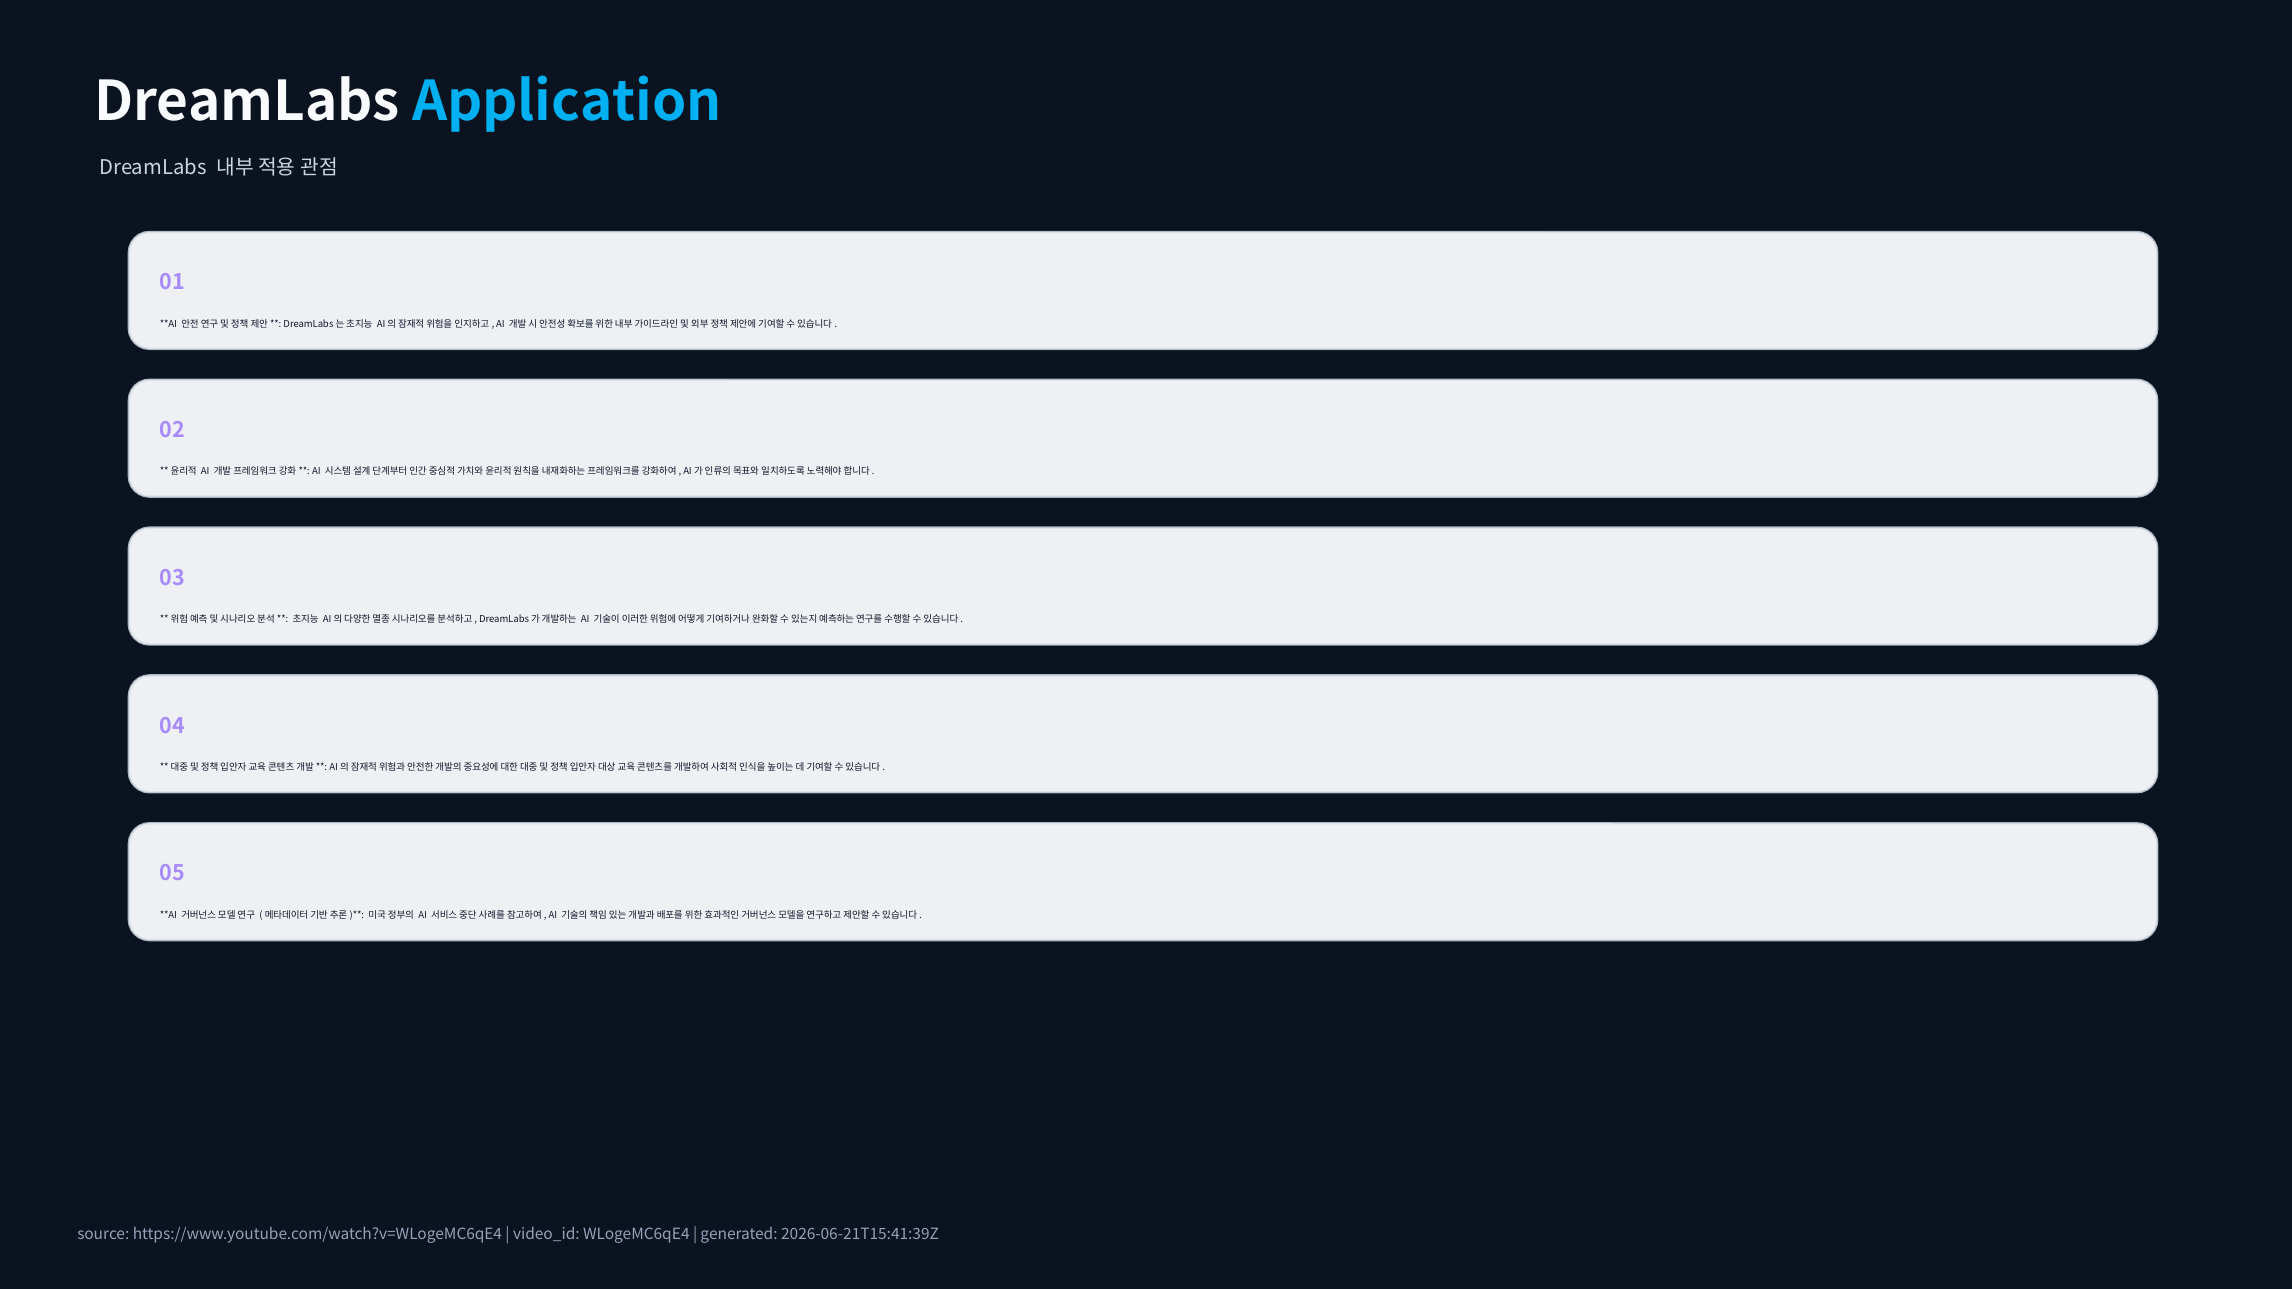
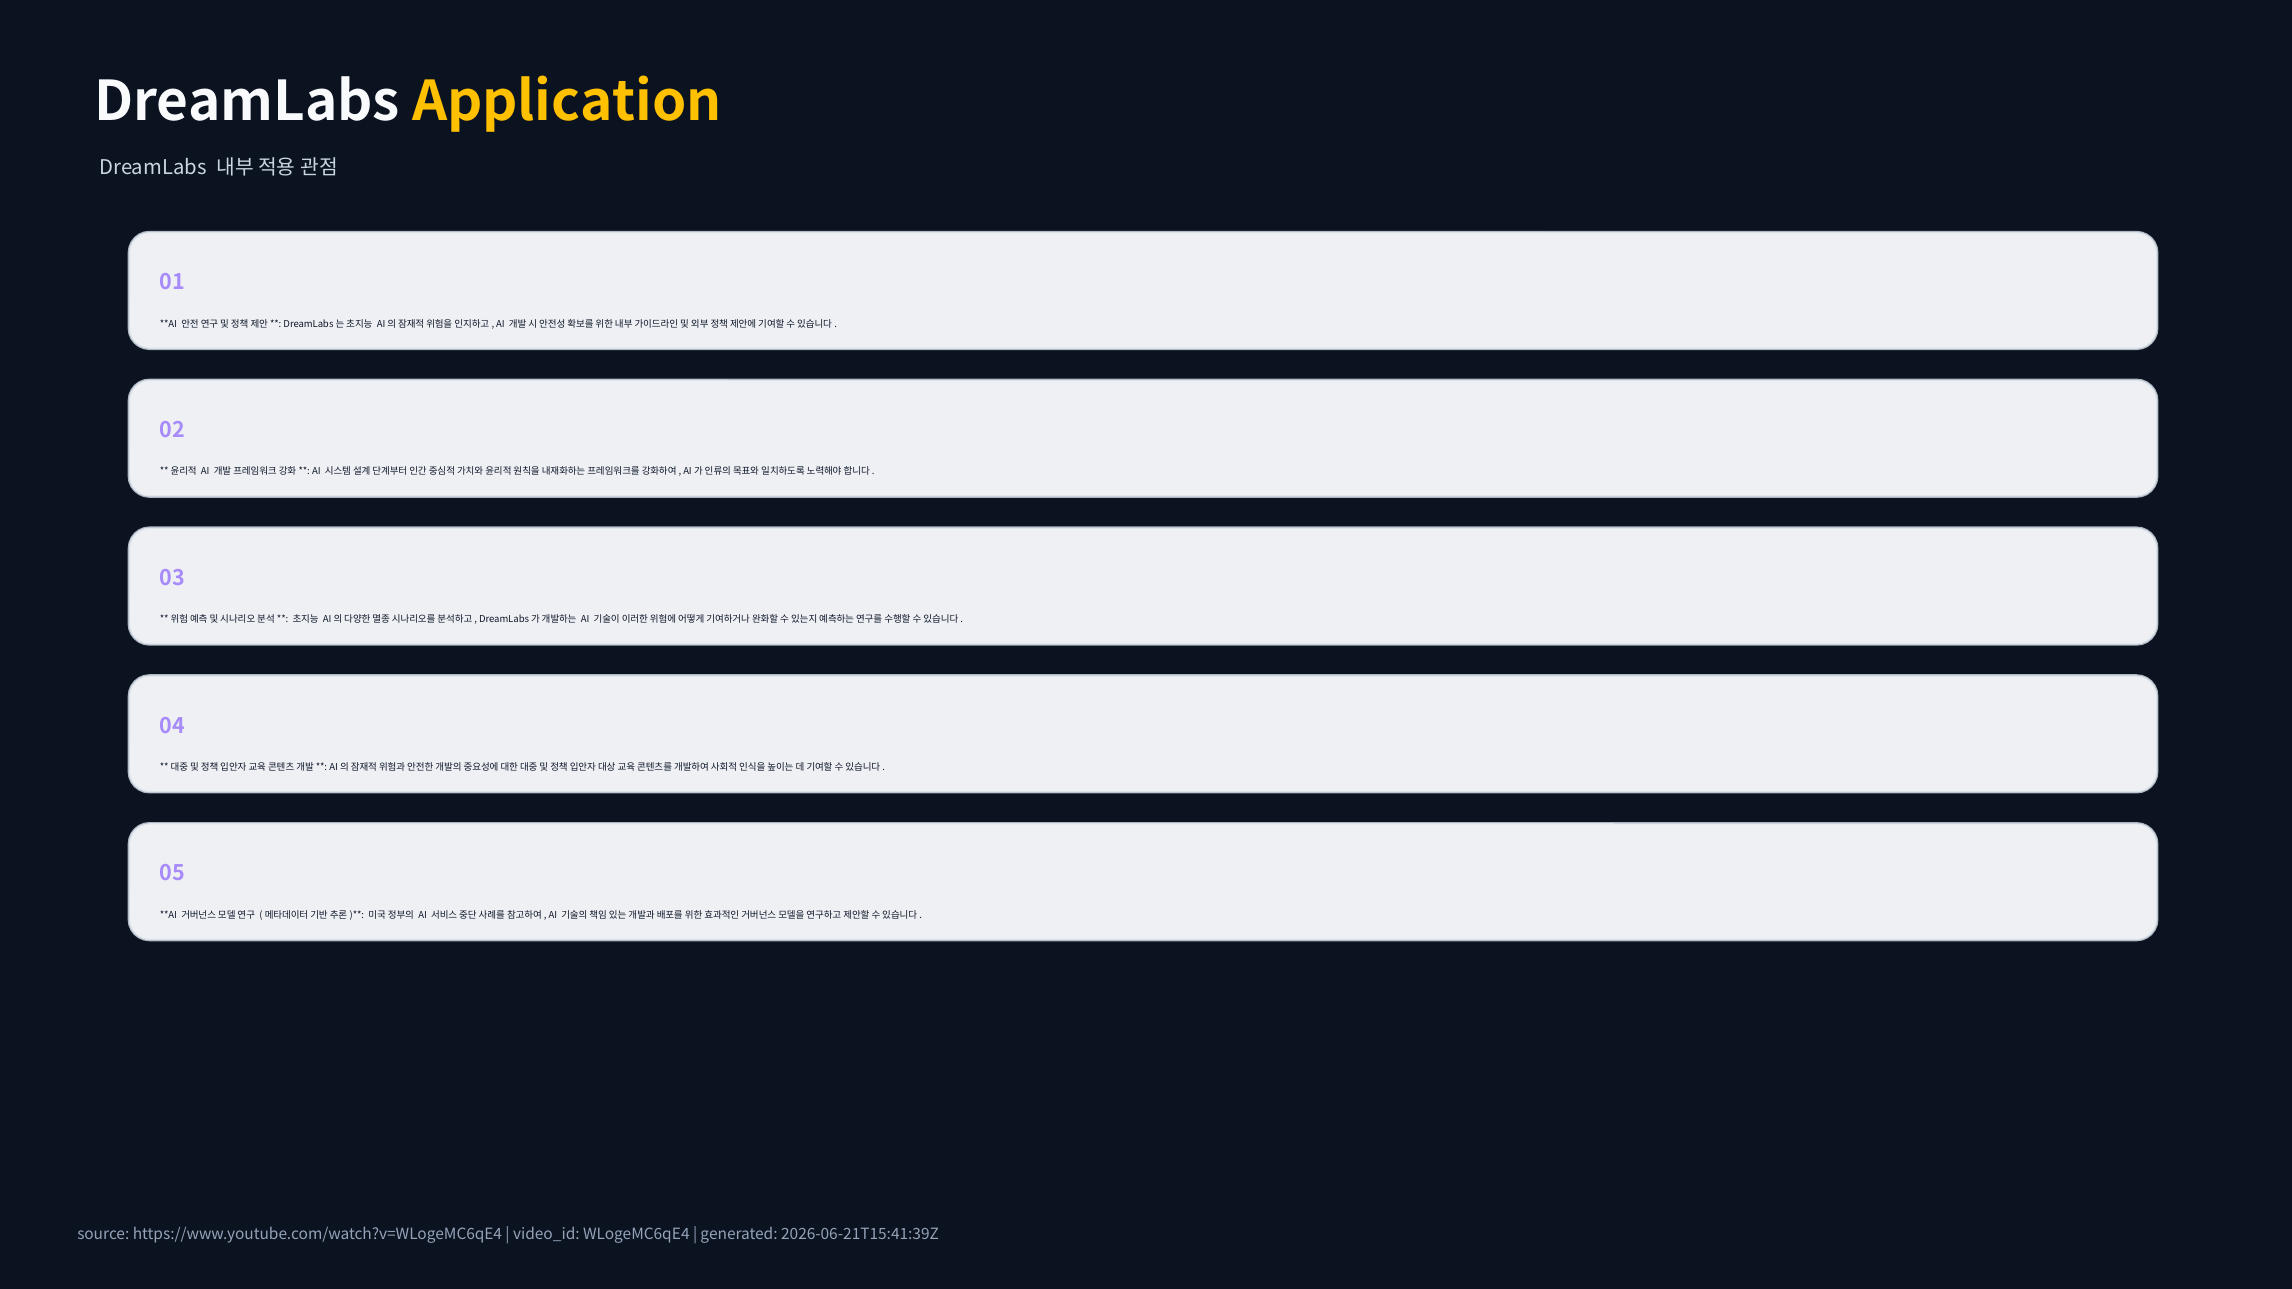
Application colour: light blue -> yellow
